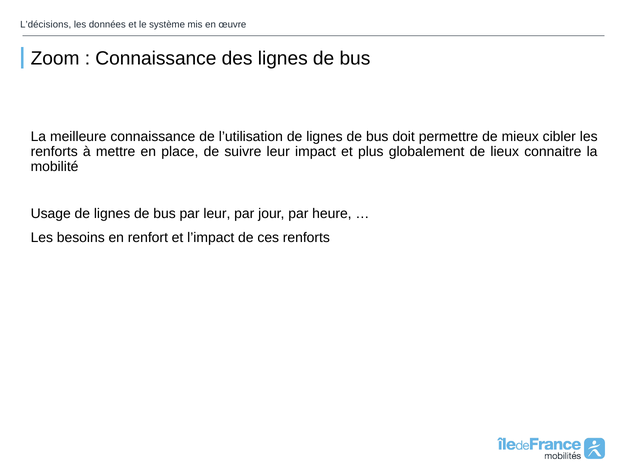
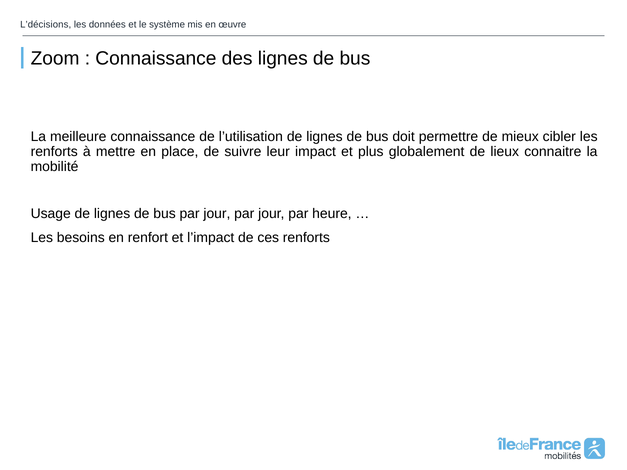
bus par leur: leur -> jour
